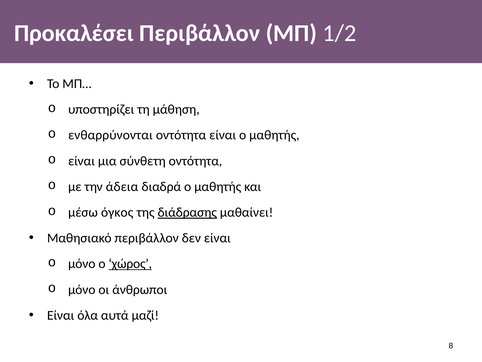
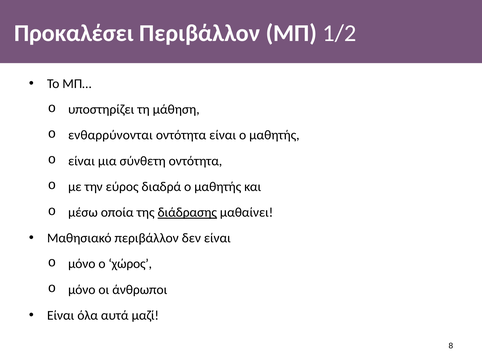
άδεια: άδεια -> εύρος
όγκος: όγκος -> οποία
χώρος underline: present -> none
